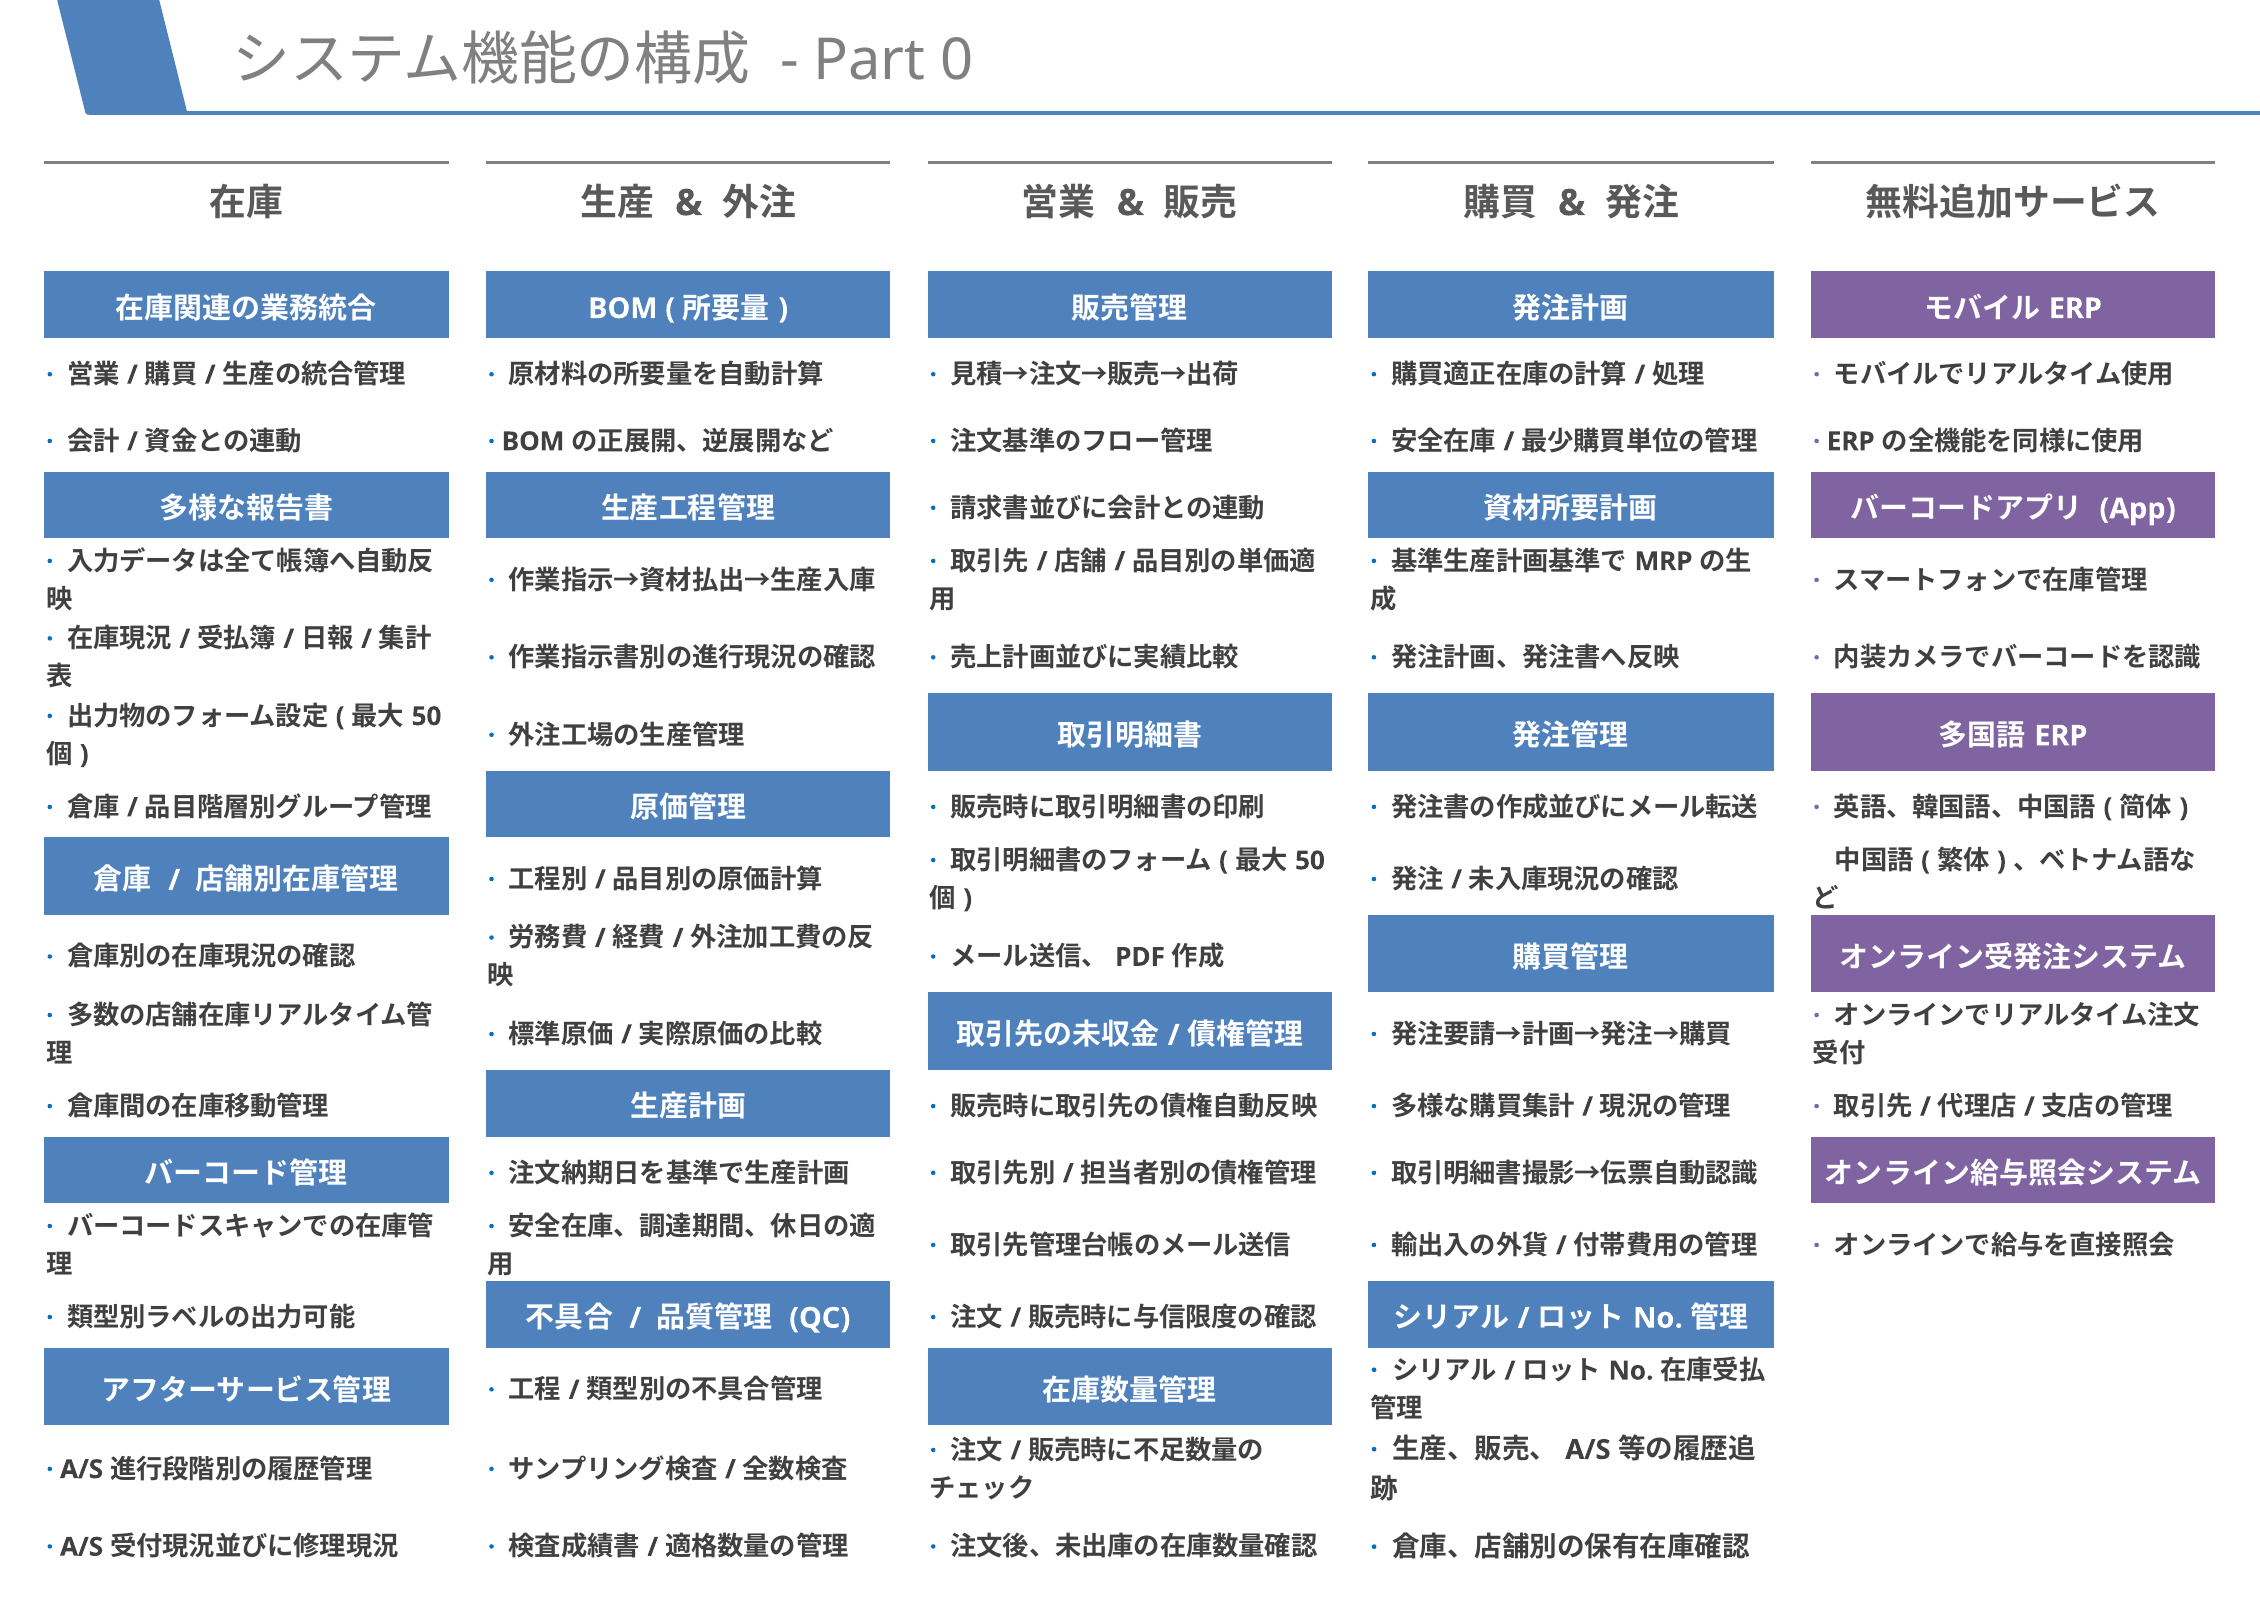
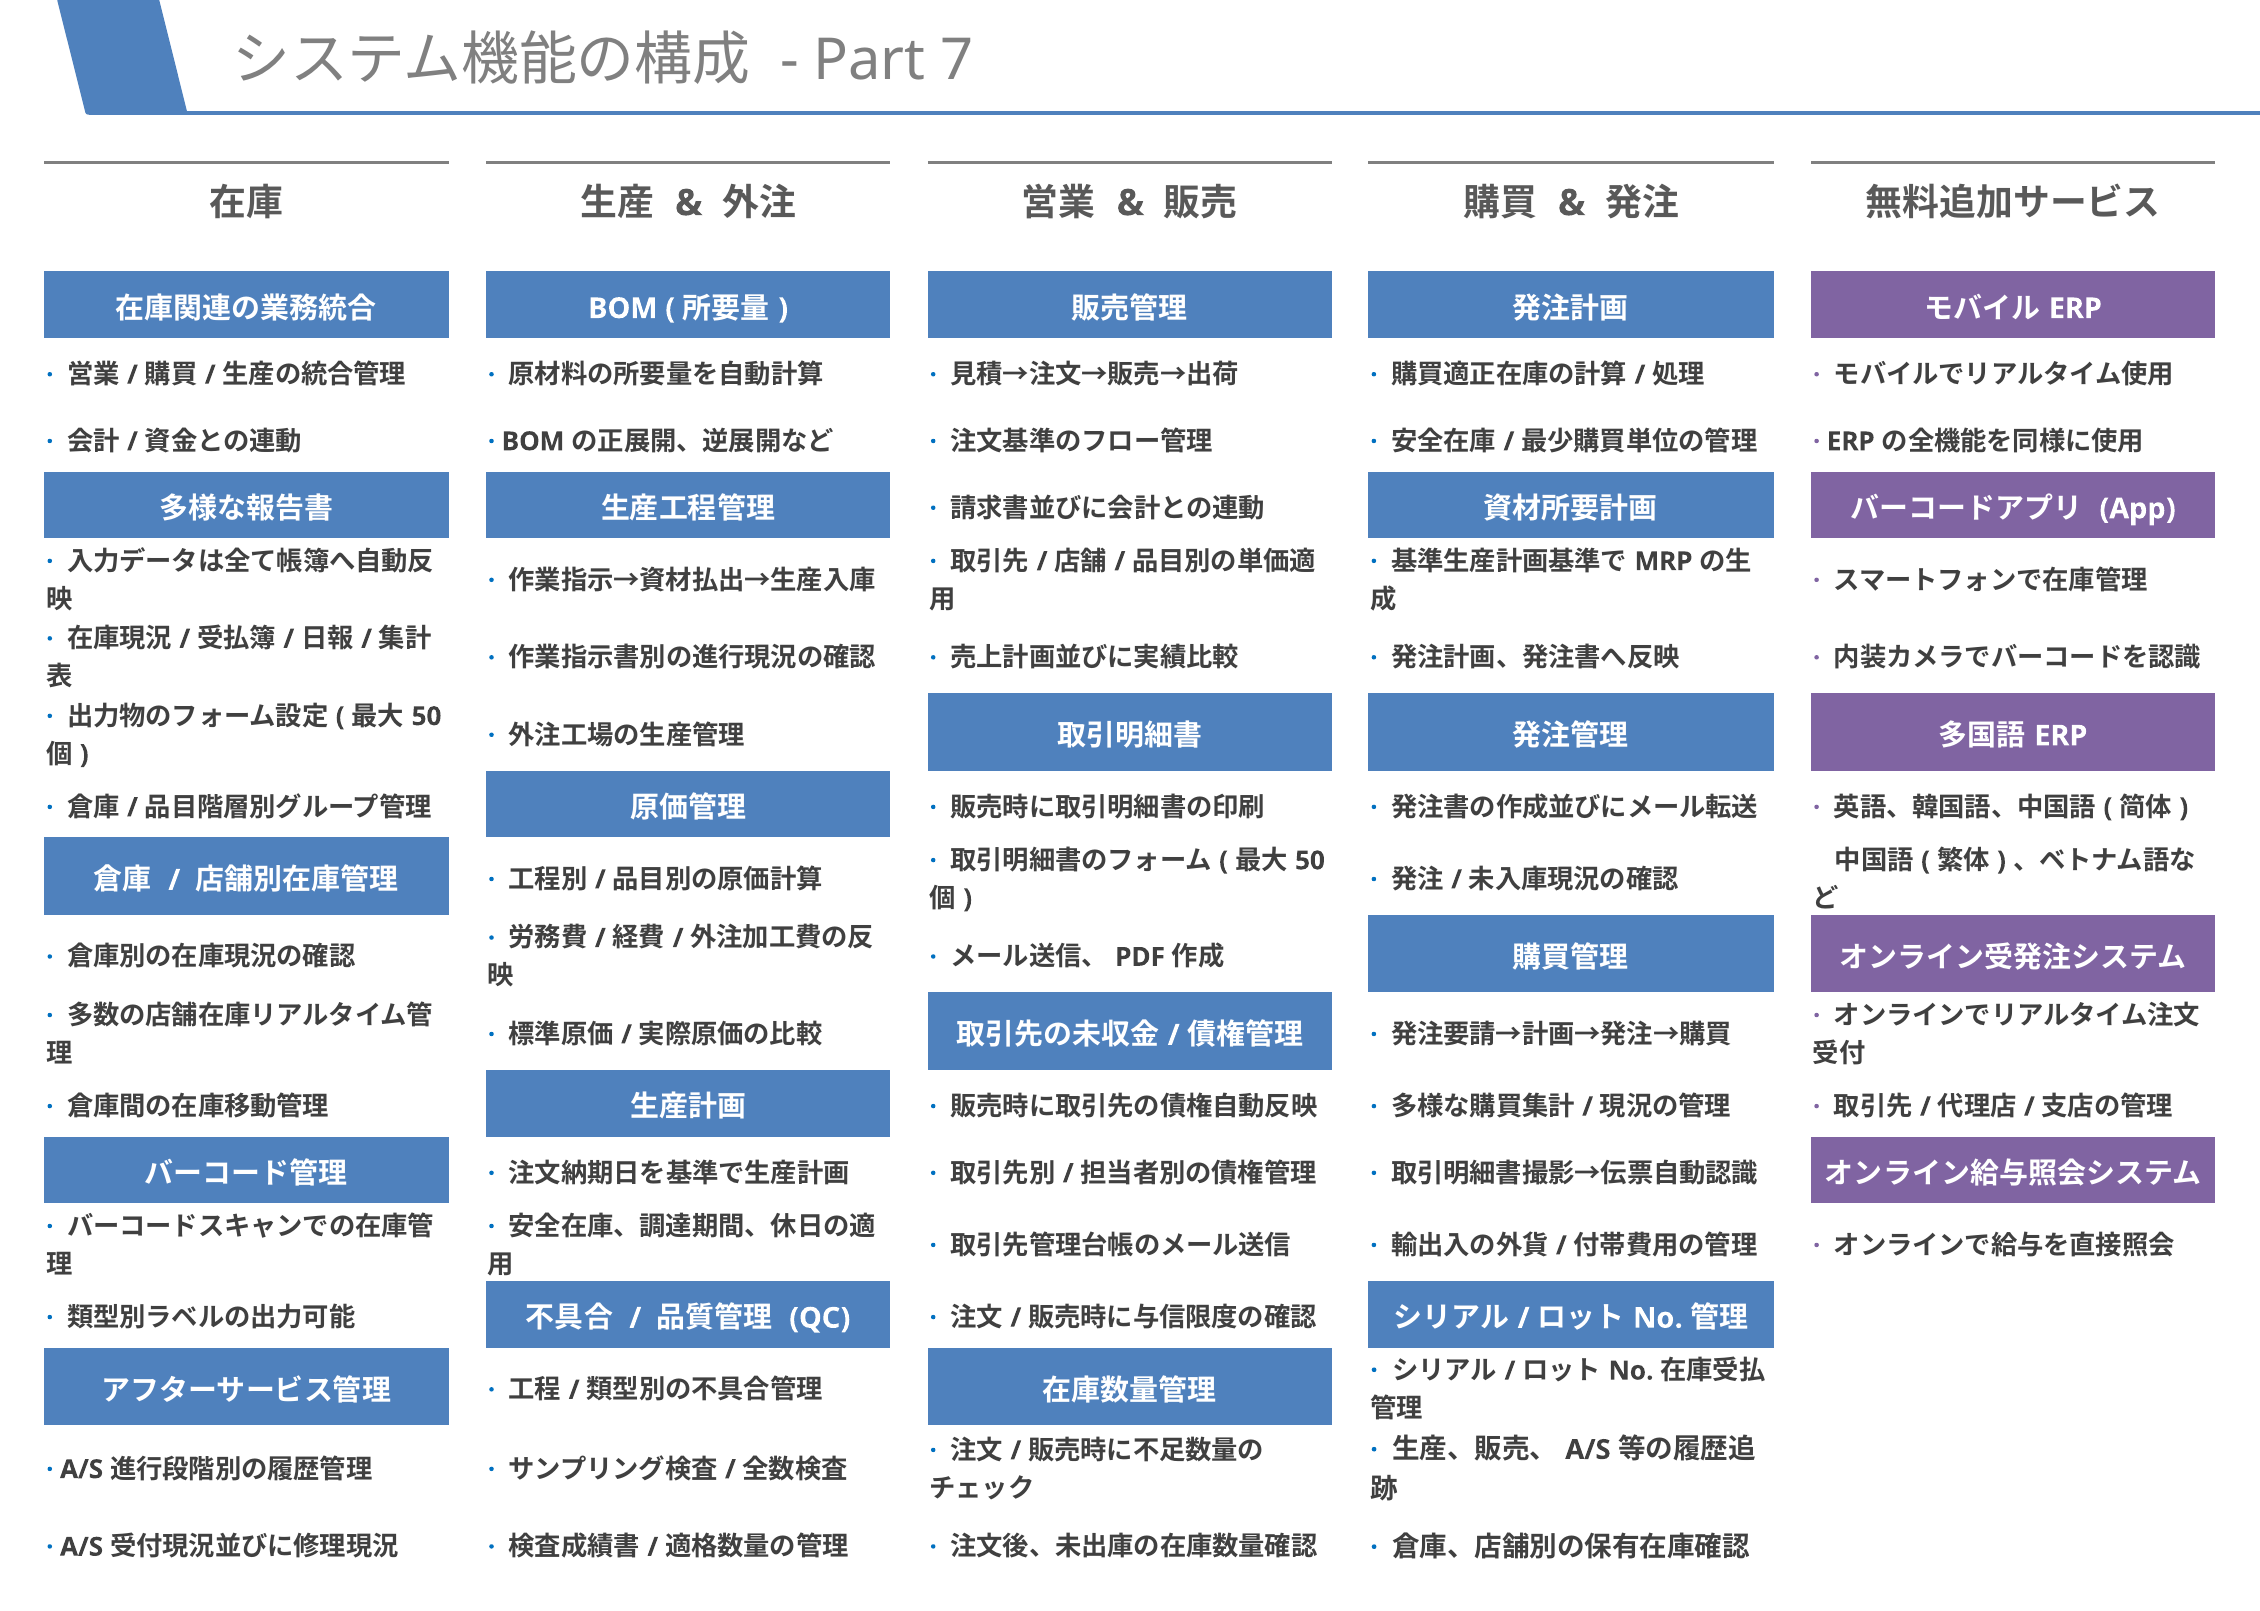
0: 0 -> 7
